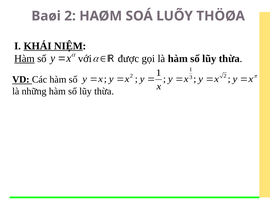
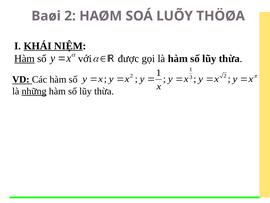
những underline: none -> present
